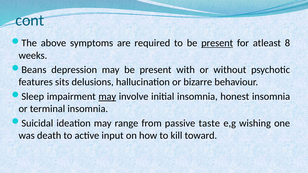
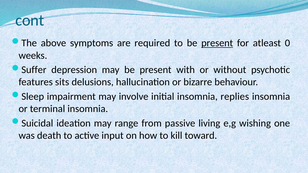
8: 8 -> 0
Beans: Beans -> Suffer
may at (107, 97) underline: present -> none
honest: honest -> replies
taste: taste -> living
